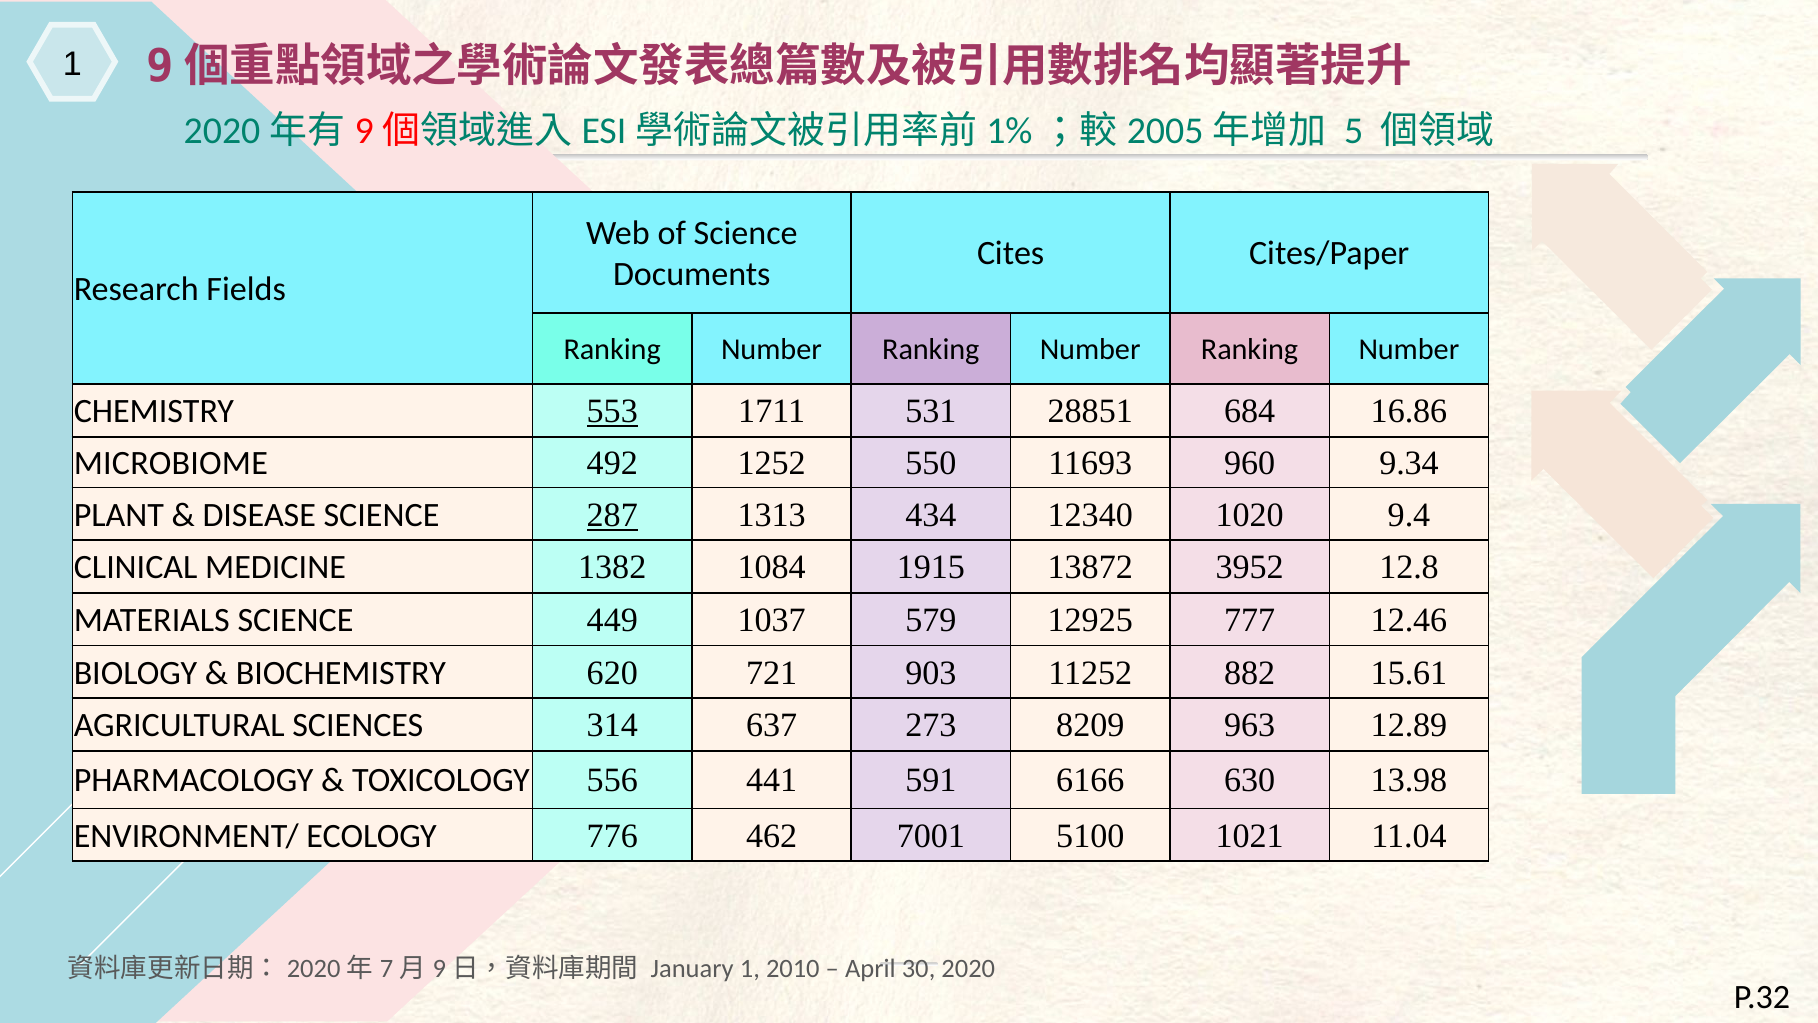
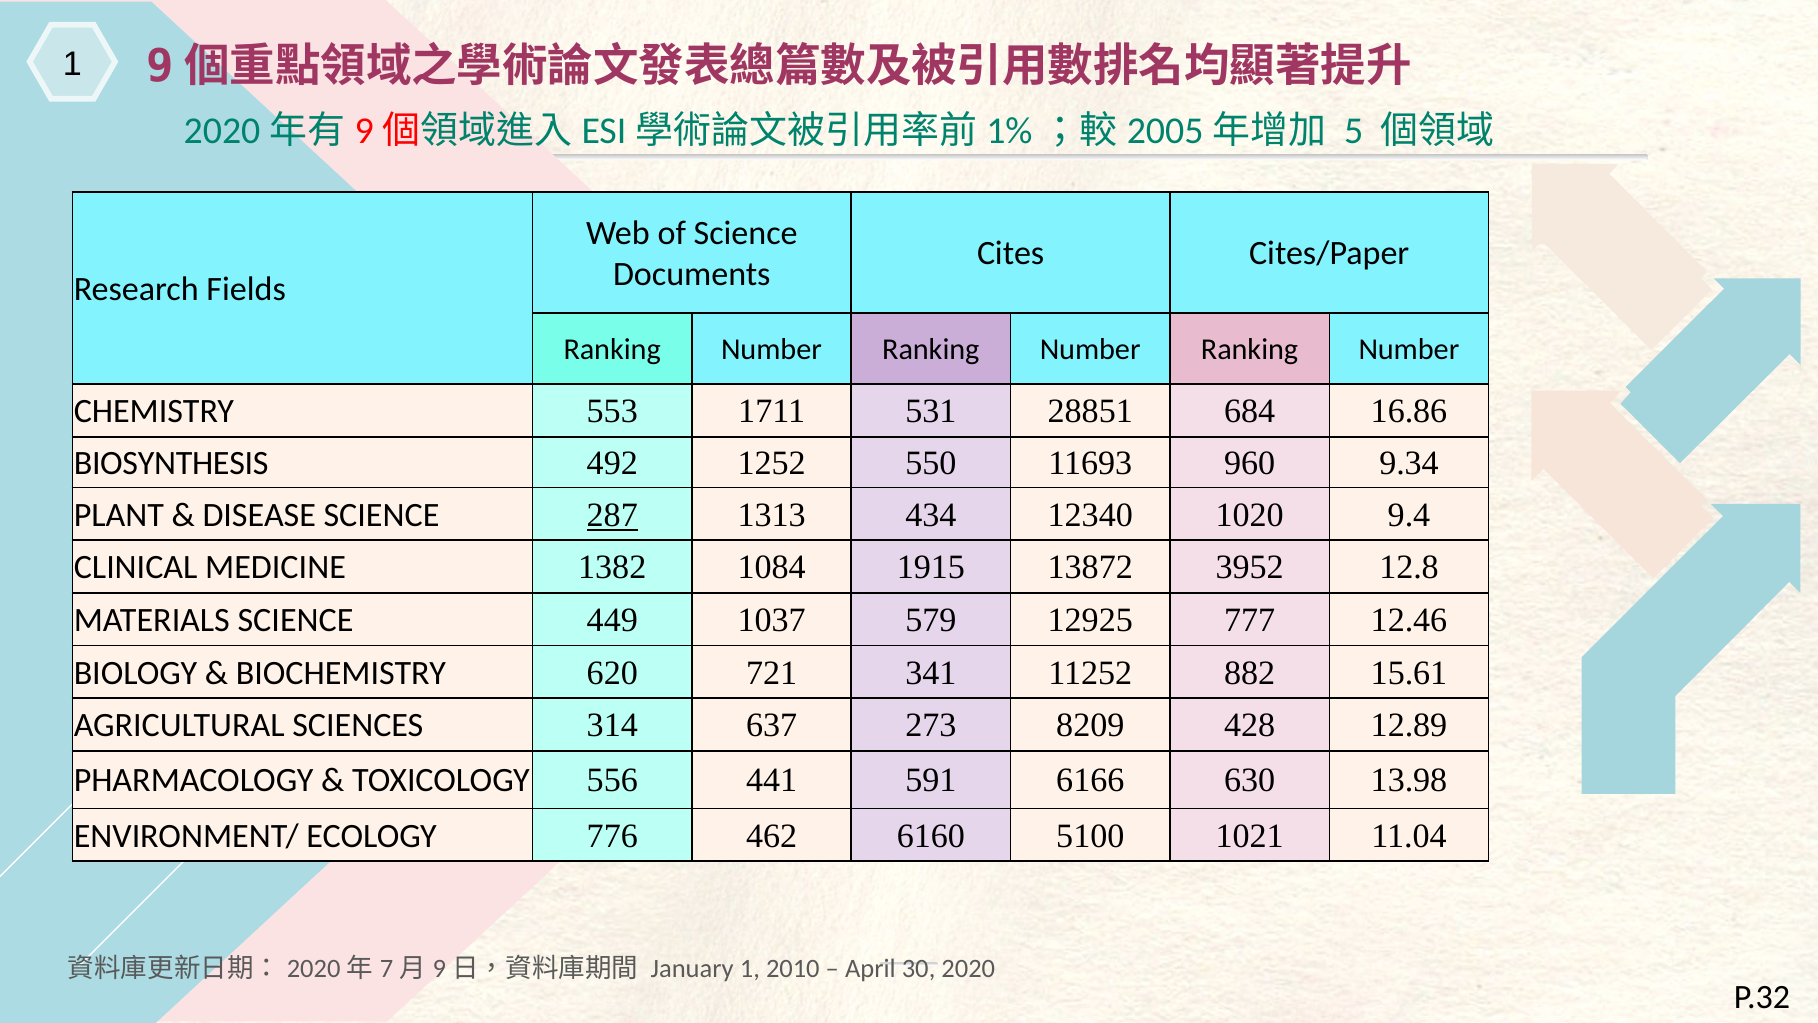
553 underline: present -> none
MICROBIOME: MICROBIOME -> BIOSYNTHESIS
903: 903 -> 341
963: 963 -> 428
7001: 7001 -> 6160
